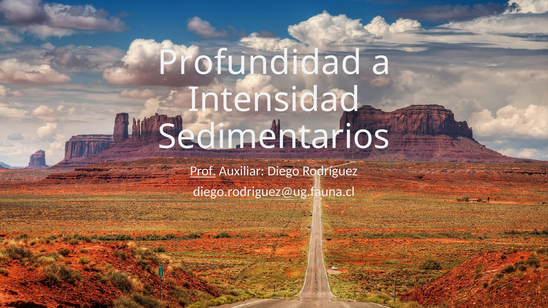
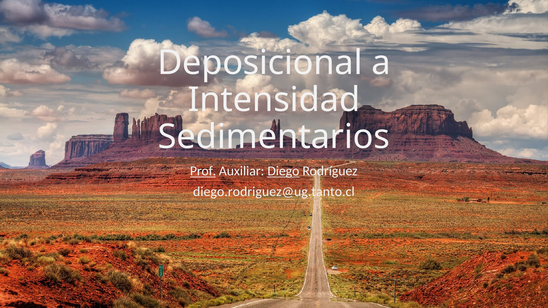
Profundidad: Profundidad -> Deposicional
Diego underline: none -> present
diego.rodriguez@ug.fauna.cl: diego.rodriguez@ug.fauna.cl -> diego.rodriguez@ug.tanto.cl
